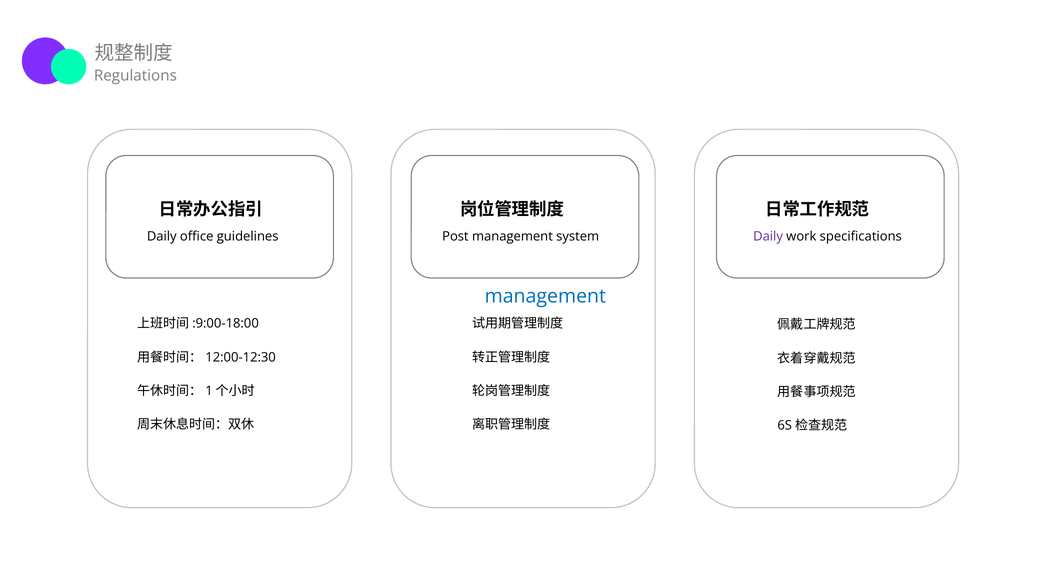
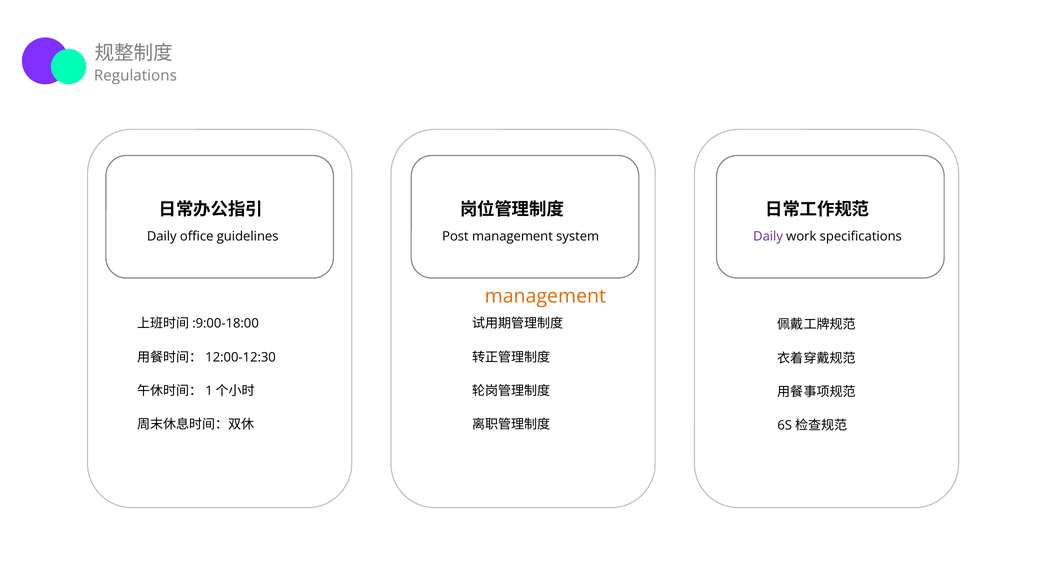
management at (545, 296) colour: blue -> orange
